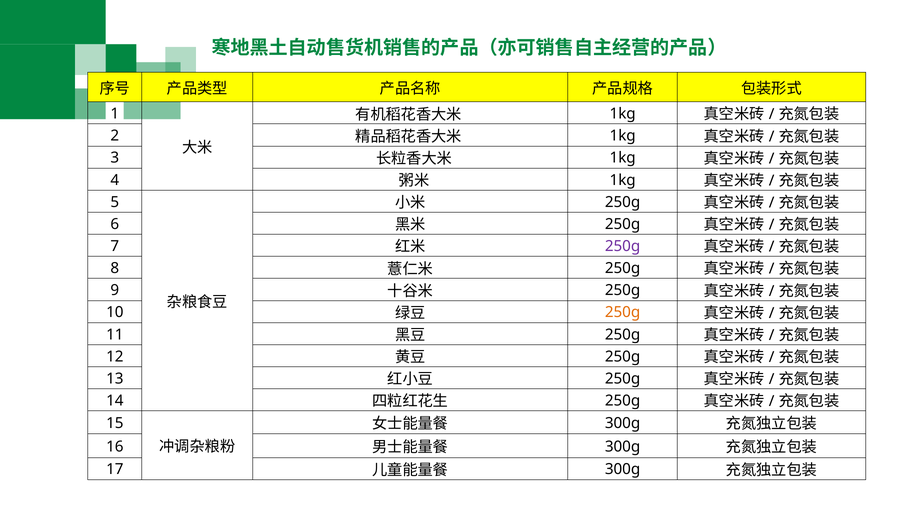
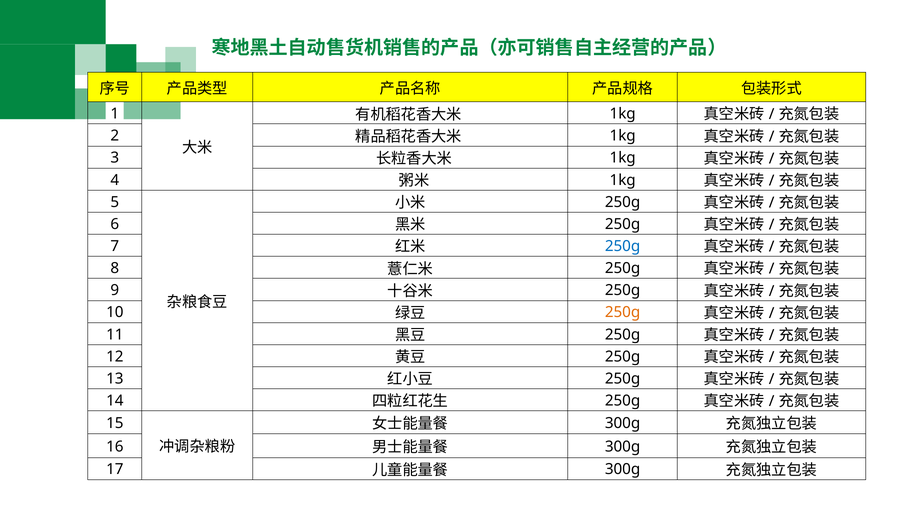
250g at (623, 246) colour: purple -> blue
